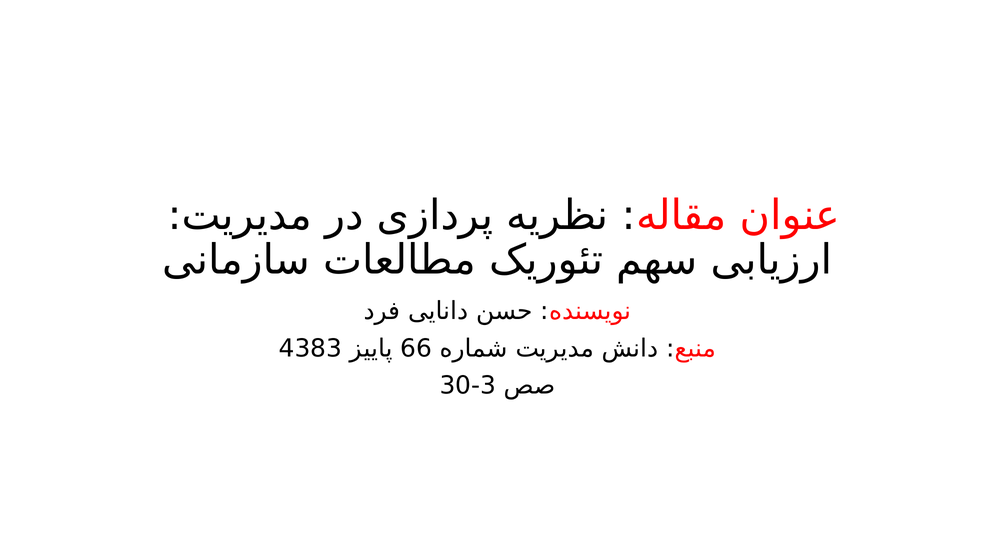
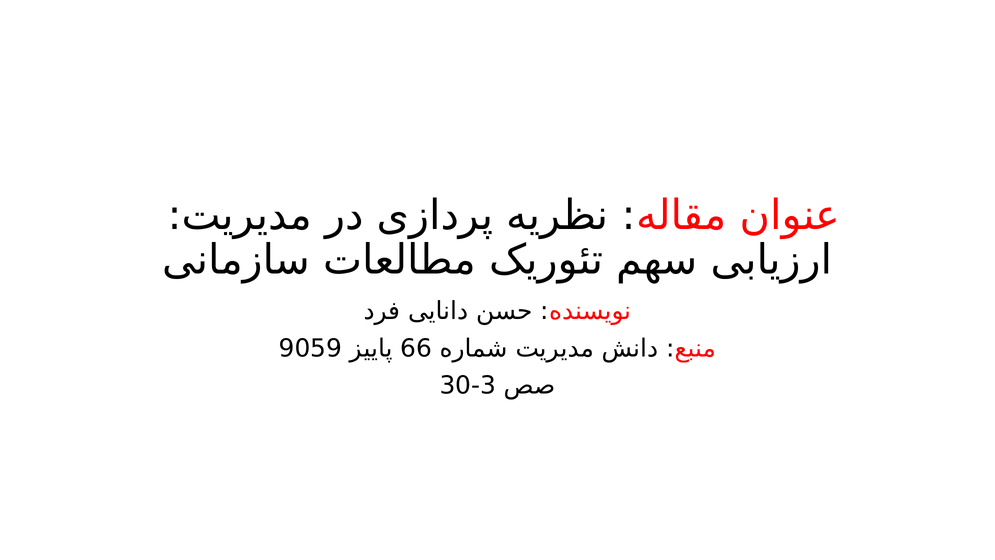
4383: 4383 -> 9059
